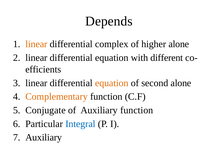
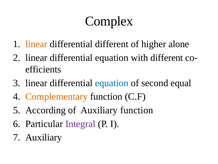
Depends: Depends -> Complex
differential complex: complex -> different
equation at (112, 83) colour: orange -> blue
second alone: alone -> equal
Conjugate: Conjugate -> According
Integral colour: blue -> purple
